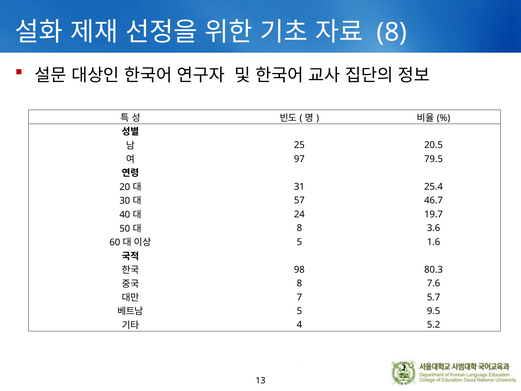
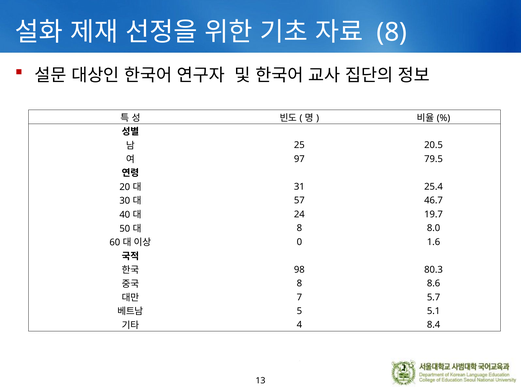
3.6: 3.6 -> 8.0
5 at (299, 242): 5 -> 0
7.6: 7.6 -> 8.6
9.5: 9.5 -> 5.1
5.2: 5.2 -> 8.4
